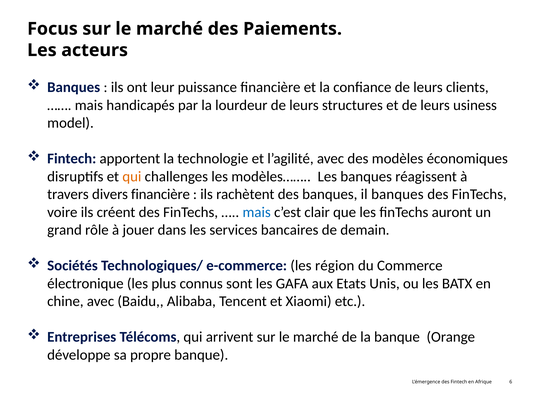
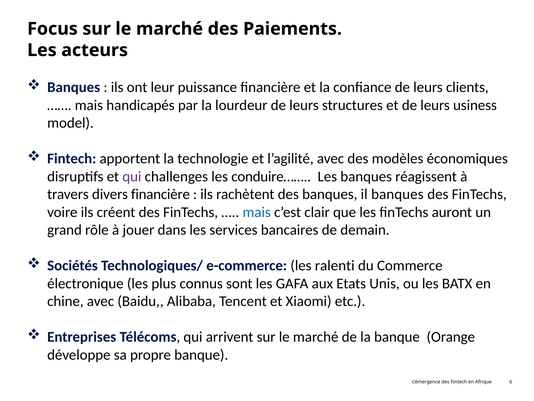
qui at (132, 176) colour: orange -> purple
modèles……: modèles…… -> conduire……
région: région -> ralenti
